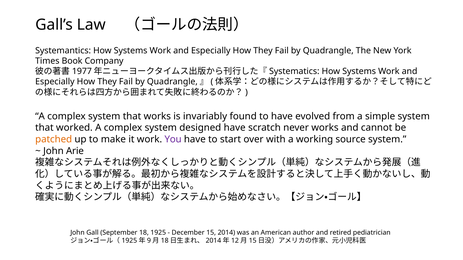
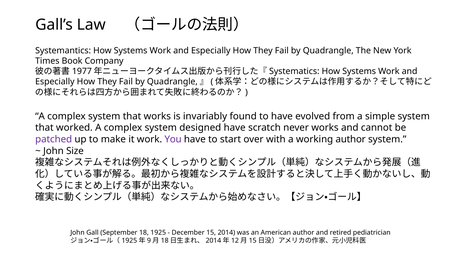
patched colour: orange -> purple
working source: source -> author
Arie: Arie -> Size
